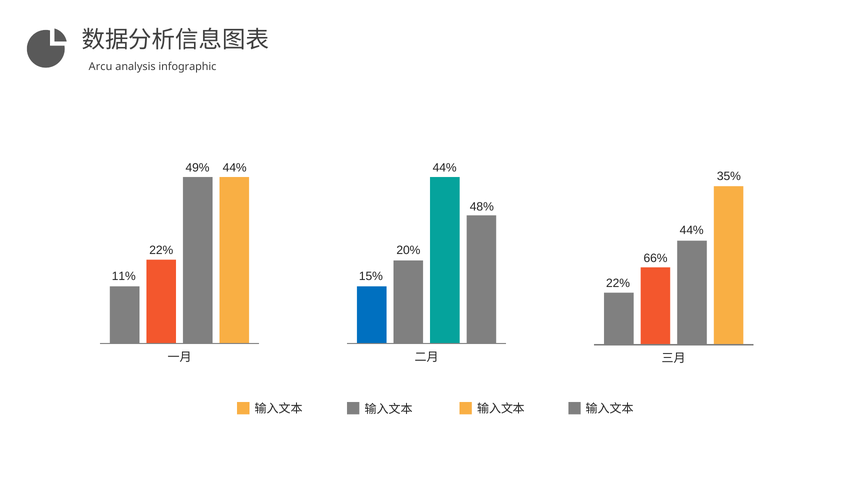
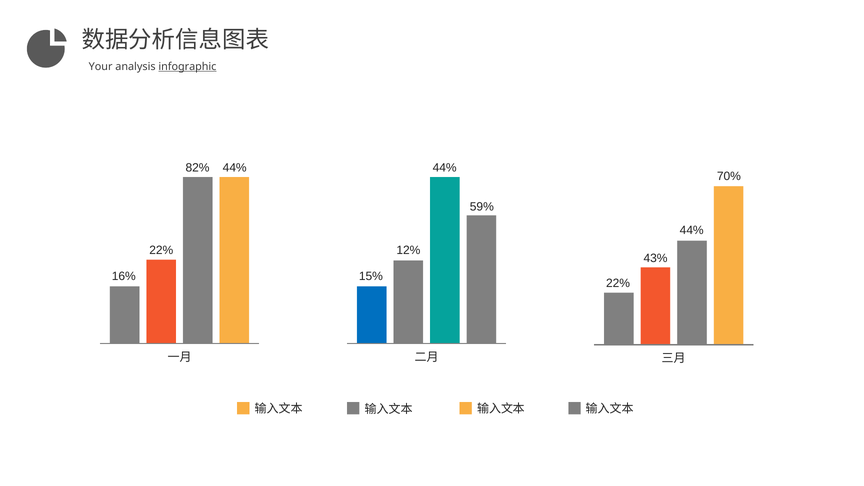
Arcu: Arcu -> Your
infographic underline: none -> present
49%: 49% -> 82%
35%: 35% -> 70%
48%: 48% -> 59%
20%: 20% -> 12%
66%: 66% -> 43%
11%: 11% -> 16%
